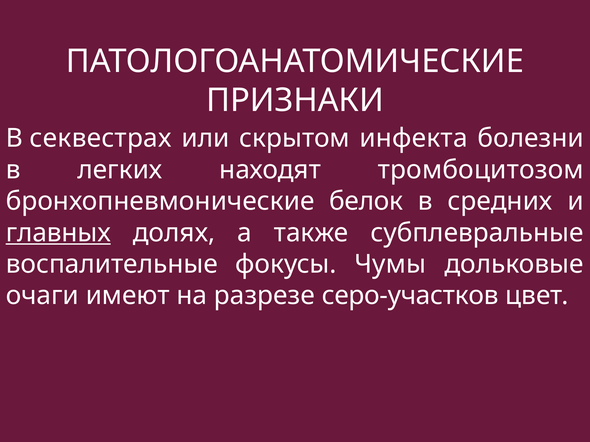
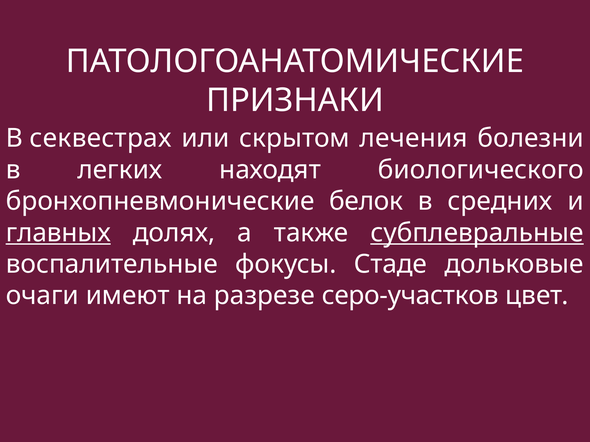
инфекта: инфекта -> лечения
тромбоцитозом: тромбоцитозом -> биологического
субплевральные underline: none -> present
Чумы: Чумы -> Стаде
